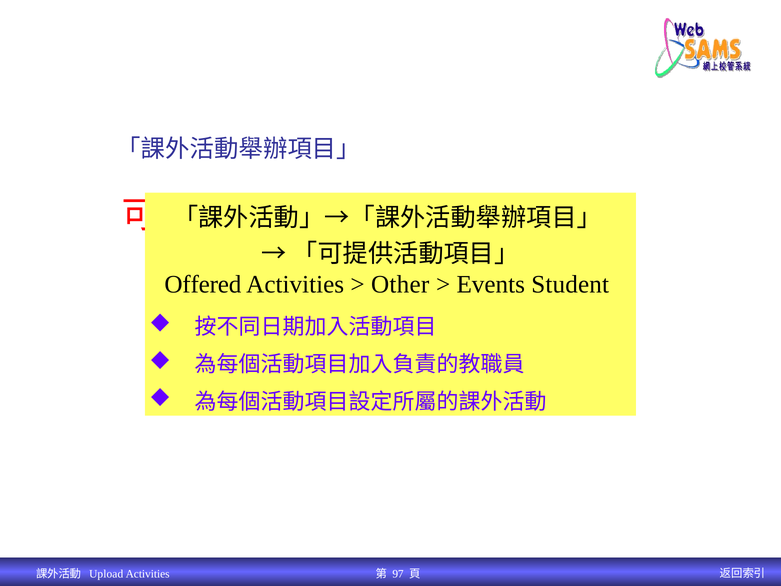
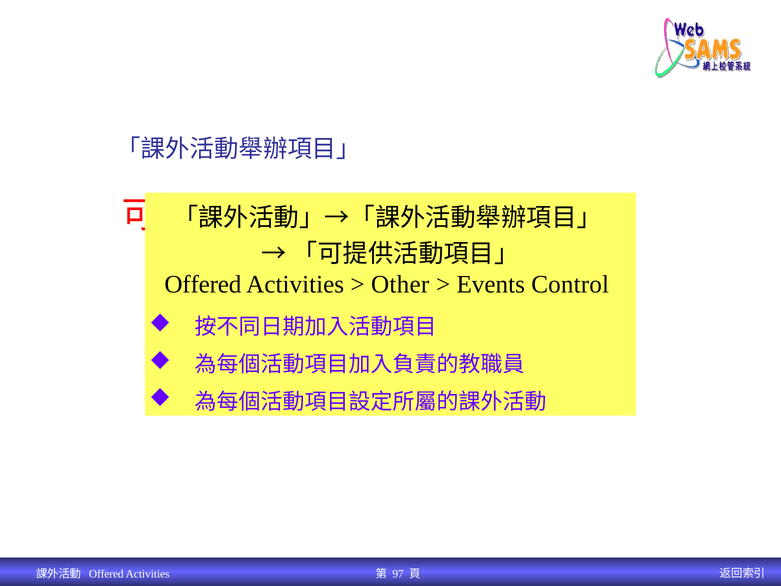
Student: Student -> Control
Upload at (106, 574): Upload -> Offered
